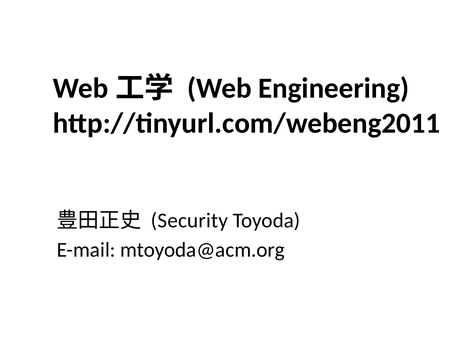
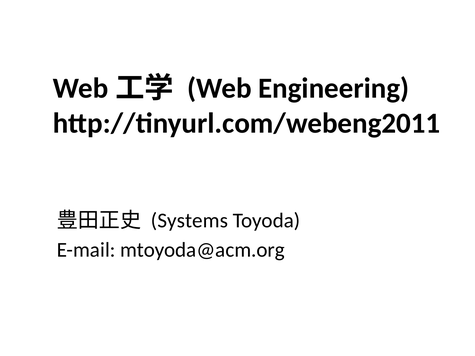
Security: Security -> Systems
